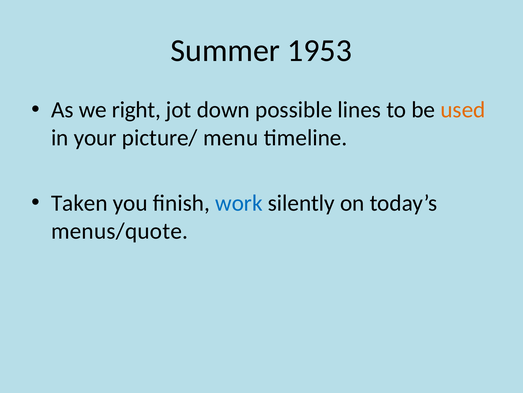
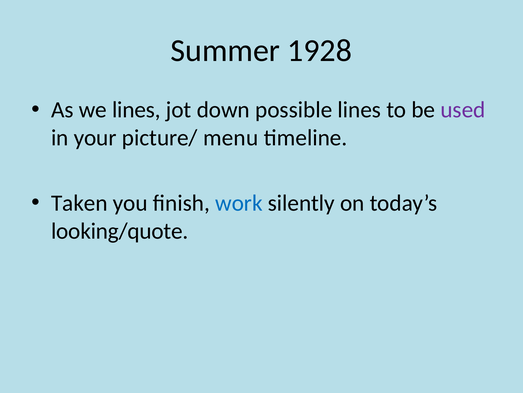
1953: 1953 -> 1928
we right: right -> lines
used colour: orange -> purple
menus/quote: menus/quote -> looking/quote
